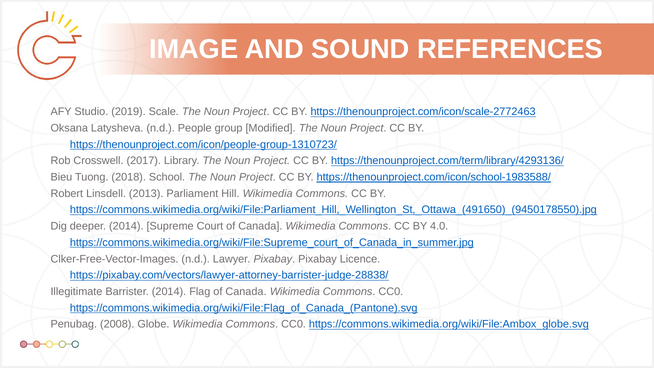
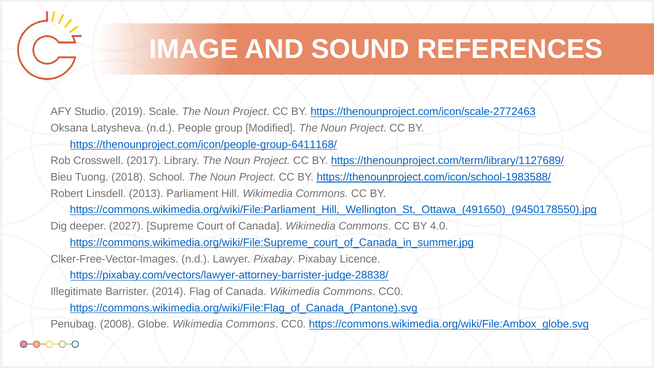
https://thenounproject.com/icon/people-group-1310723/: https://thenounproject.com/icon/people-group-1310723/ -> https://thenounproject.com/icon/people-group-6411168/
https://thenounproject.com/term/library/4293136/: https://thenounproject.com/term/library/4293136/ -> https://thenounproject.com/term/library/1127689/
deeper 2014: 2014 -> 2027
